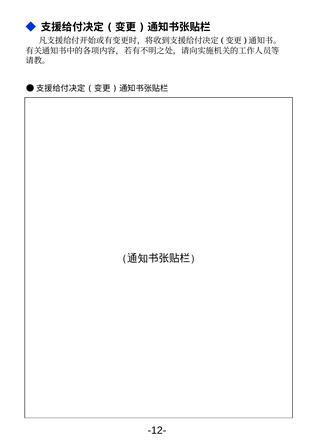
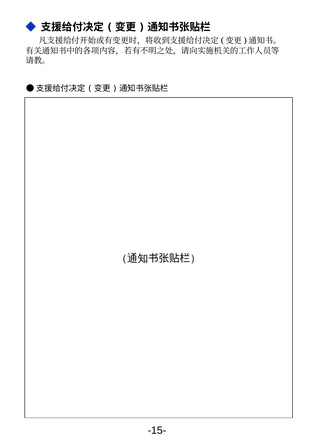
-12-: -12- -> -15-
